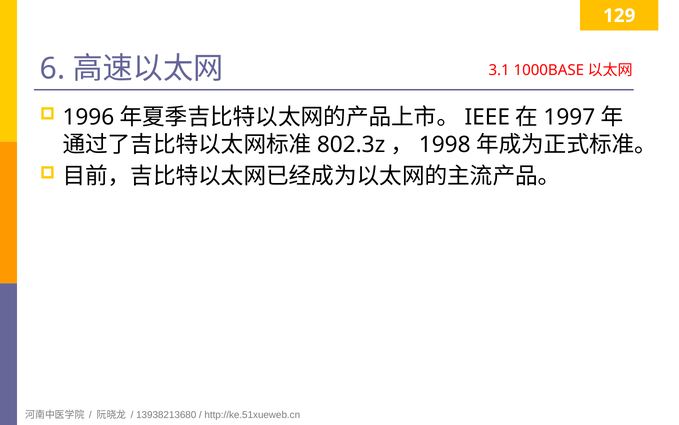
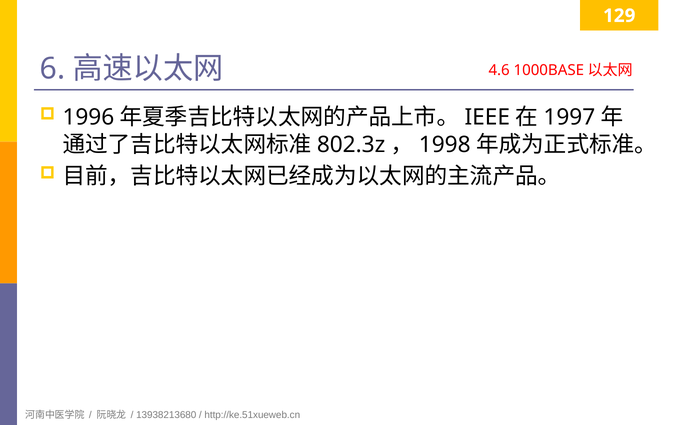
3.1: 3.1 -> 4.6
